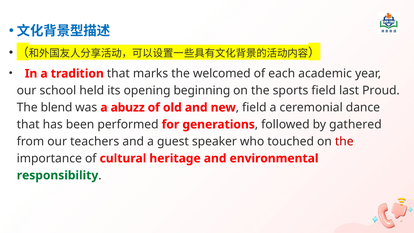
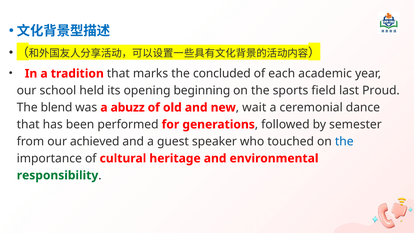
welcomed: welcomed -> concluded
field at (254, 107): field -> wait
gathered: gathered -> semester
teachers: teachers -> achieved
the at (344, 141) colour: red -> blue
